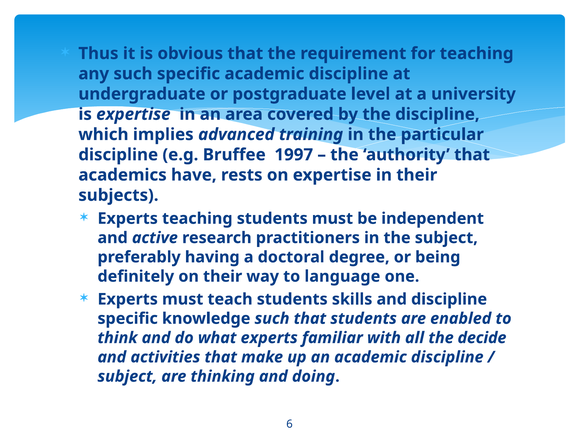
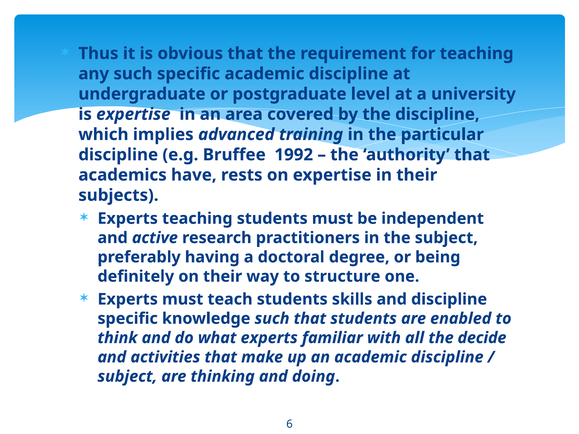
1997: 1997 -> 1992
language: language -> structure
